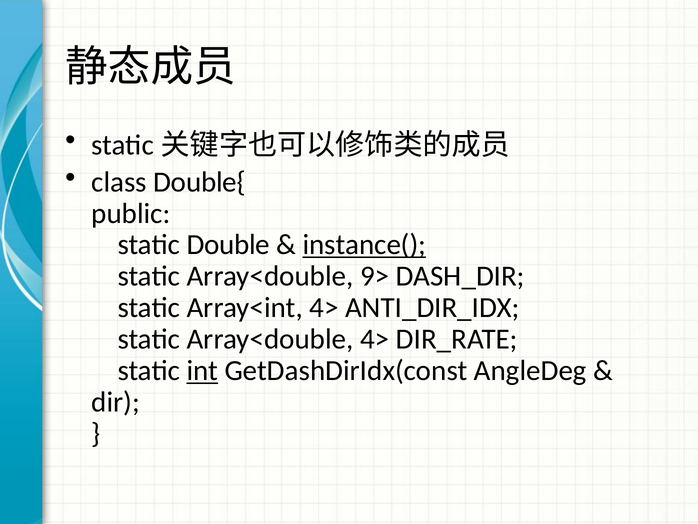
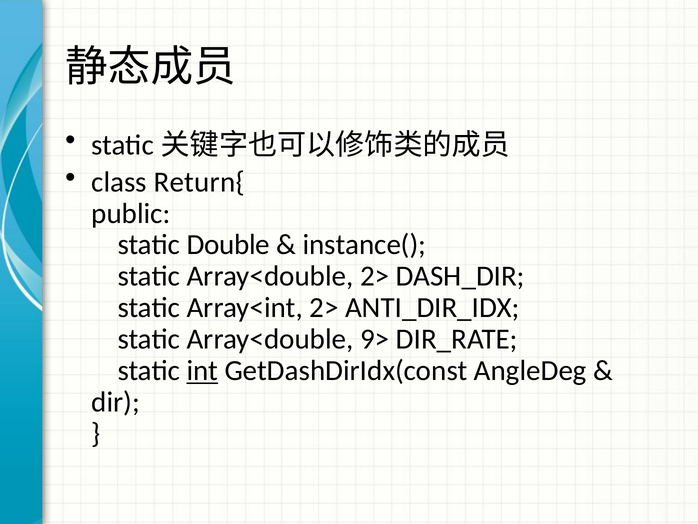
Double{: Double{ -> Return{
instance( underline: present -> none
Array<double 9>: 9> -> 2>
Array<int 4>: 4> -> 2>
Array<double 4>: 4> -> 9>
